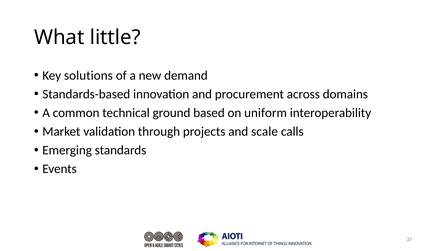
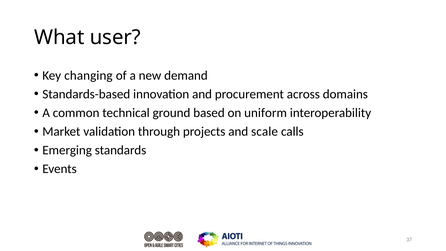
little: little -> user
solutions: solutions -> changing
